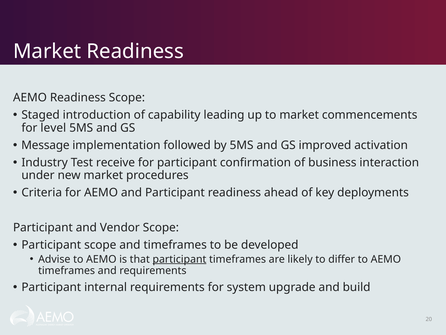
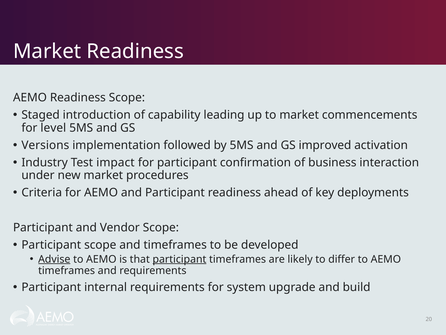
Message: Message -> Versions
receive: receive -> impact
Advise underline: none -> present
